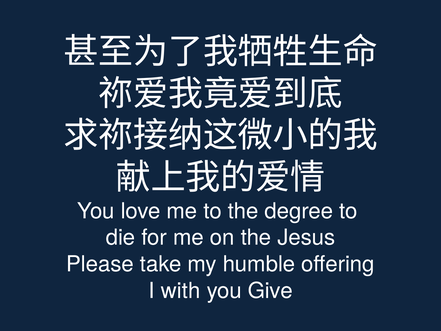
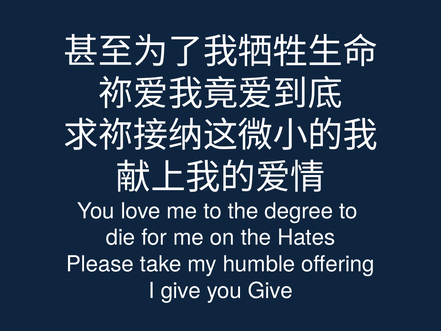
Jesus: Jesus -> Hates
I with: with -> give
